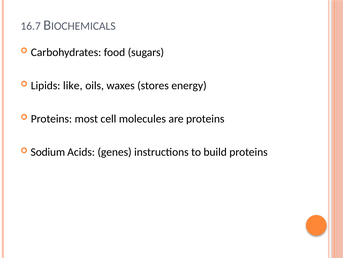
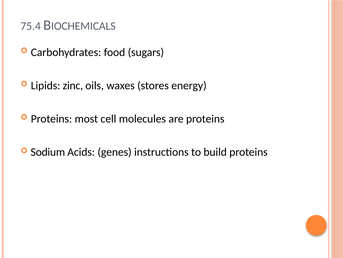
16.7: 16.7 -> 75.4
like: like -> zinc
